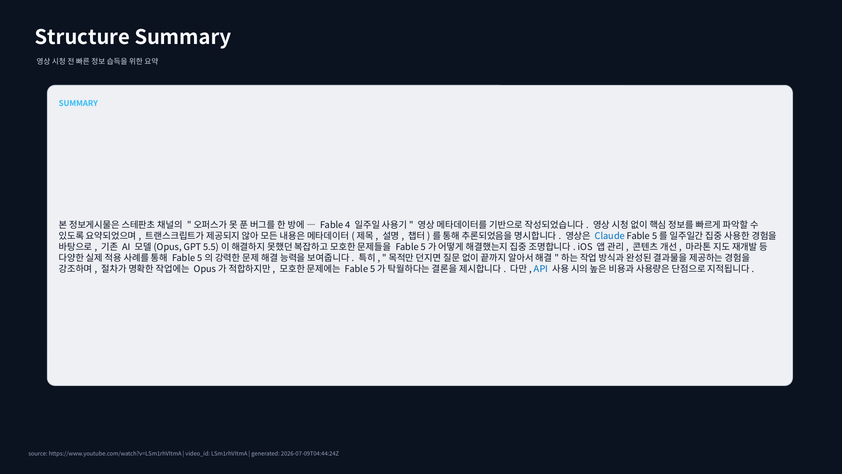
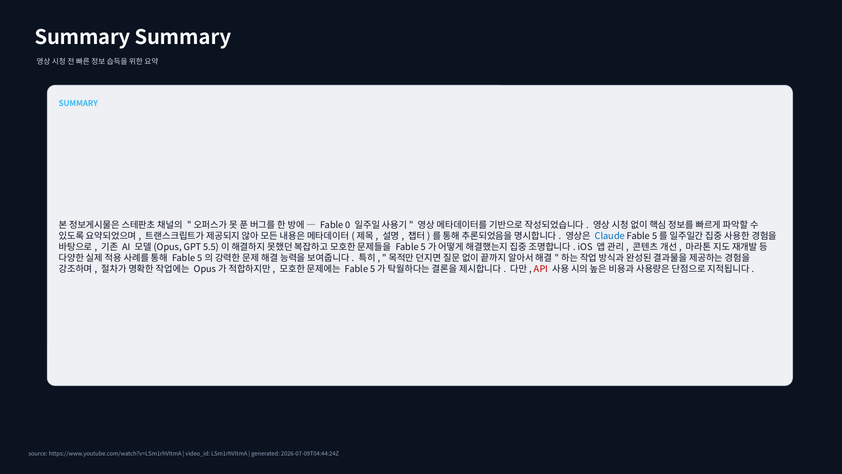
Structure at (82, 38): Structure -> Summary
4: 4 -> 0
API colour: blue -> red
